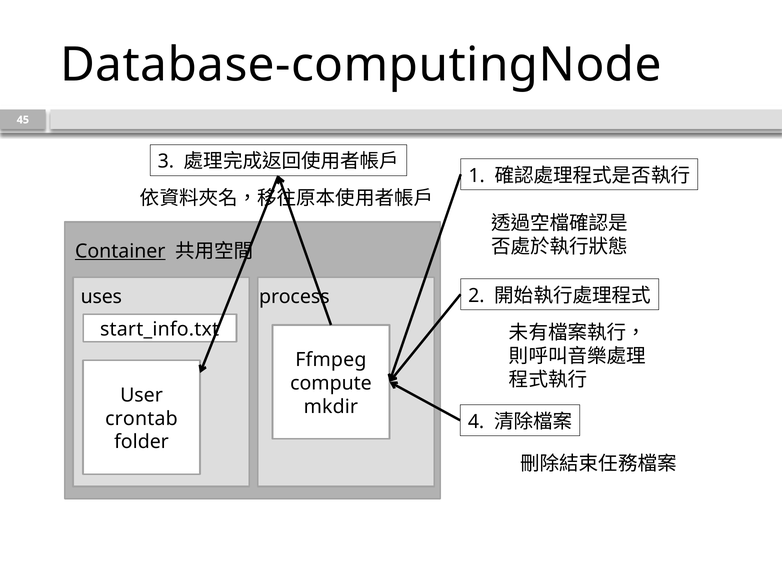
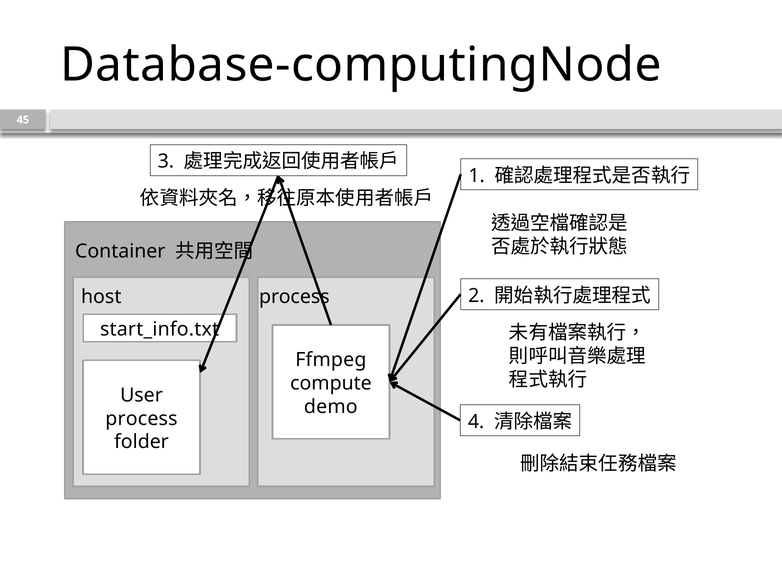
Container underline: present -> none
uses: uses -> host
mkdir: mkdir -> demo
crontab at (141, 419): crontab -> process
